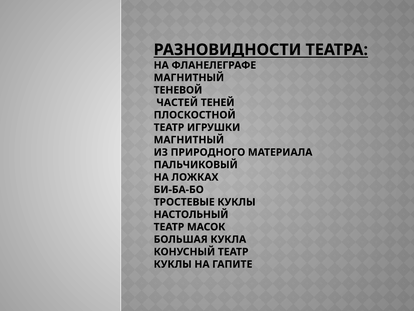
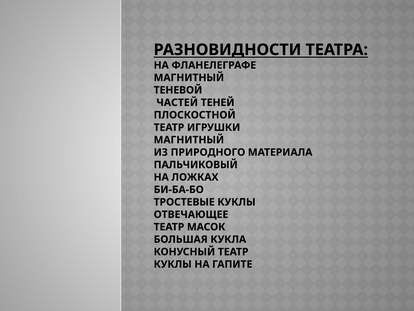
НАСТОЛЬНЫЙ: НАСТОЛЬНЫЙ -> ОТВЕЧАЮЩЕЕ
